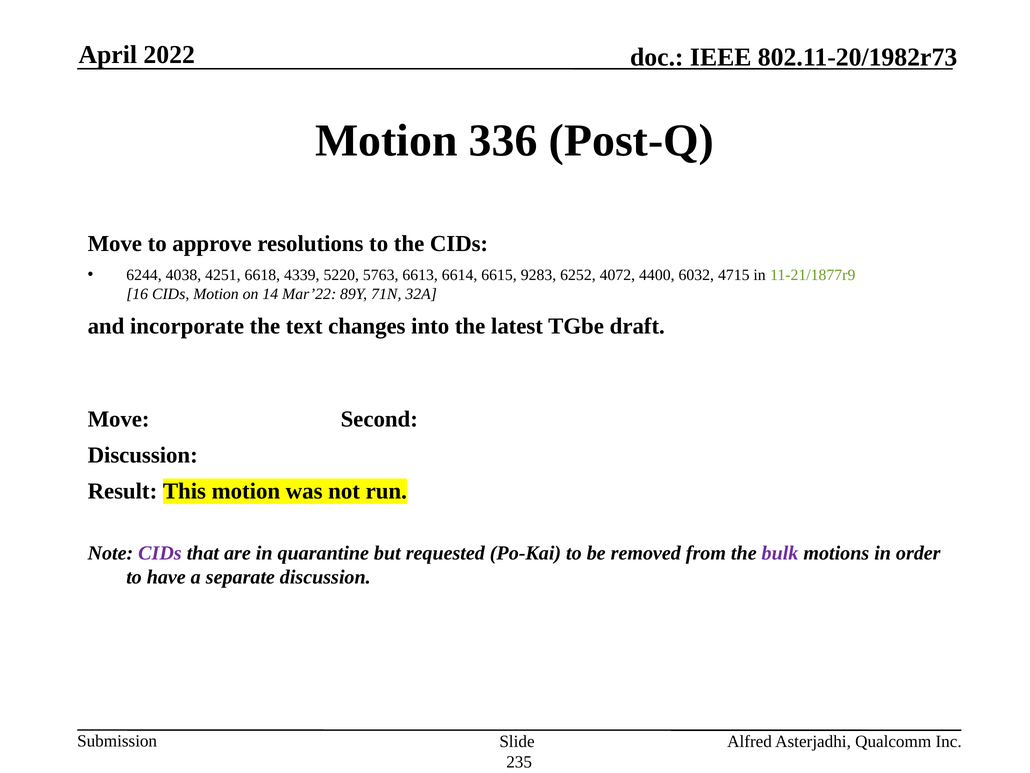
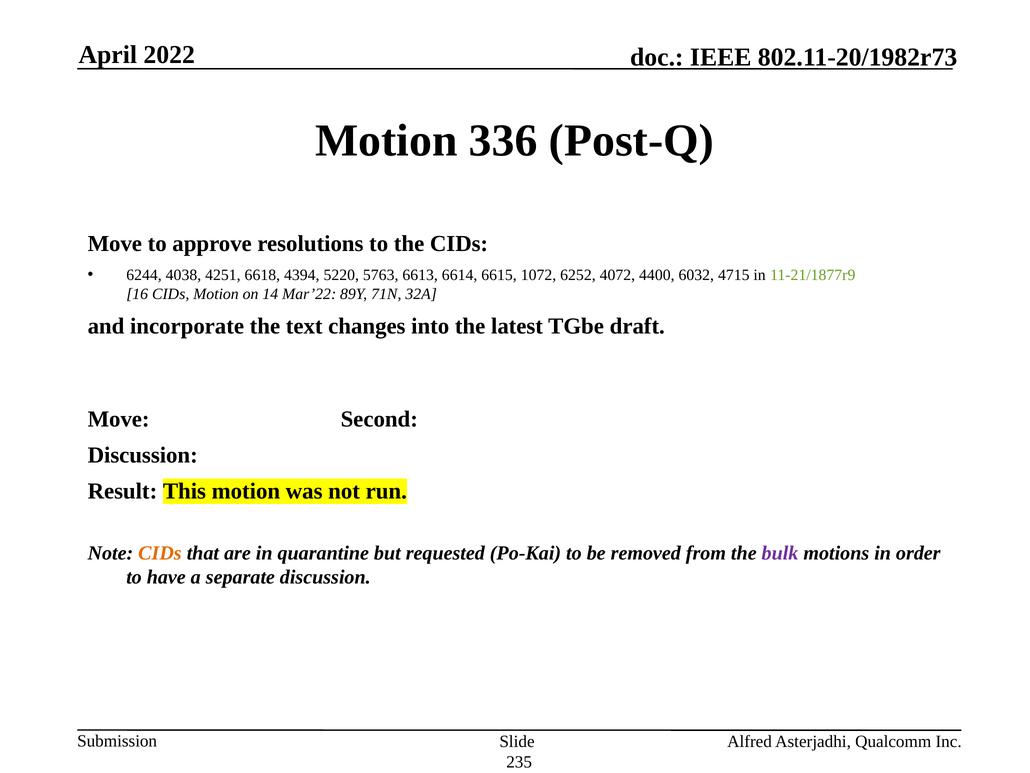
4339: 4339 -> 4394
9283: 9283 -> 1072
CIDs at (160, 553) colour: purple -> orange
